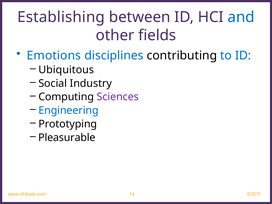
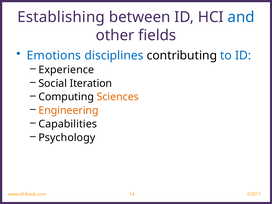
Ubiquitous: Ubiquitous -> Experience
Industry: Industry -> Iteration
Sciences colour: purple -> orange
Engineering colour: blue -> orange
Prototyping: Prototyping -> Capabilities
Pleasurable: Pleasurable -> Psychology
